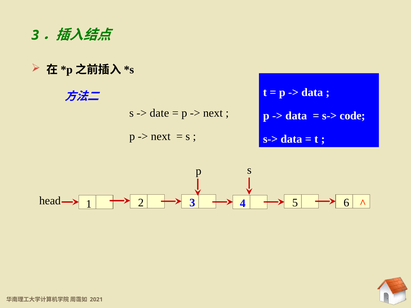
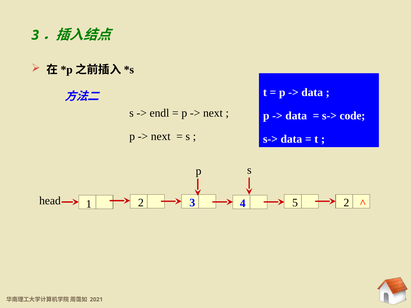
date: date -> endl
5 6: 6 -> 2
